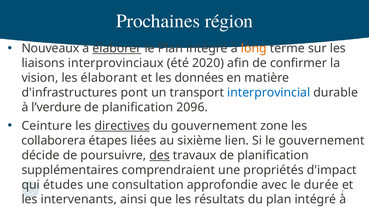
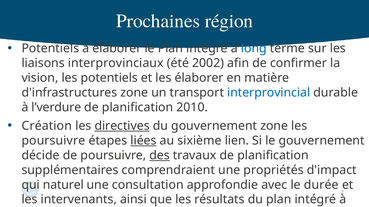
Nouveaux at (50, 49): Nouveaux -> Potentiels
élaborer at (117, 49) underline: present -> none
long at (254, 49) colour: orange -> blue
2020: 2020 -> 2002
les élaborant: élaborant -> potentiels
les données: données -> élaborer
d'infrastructures pont: pont -> zone
2096: 2096 -> 2010
Ceinture: Ceinture -> Création
collaborera at (54, 141): collaborera -> poursuivre
liées underline: none -> present
études: études -> naturel
